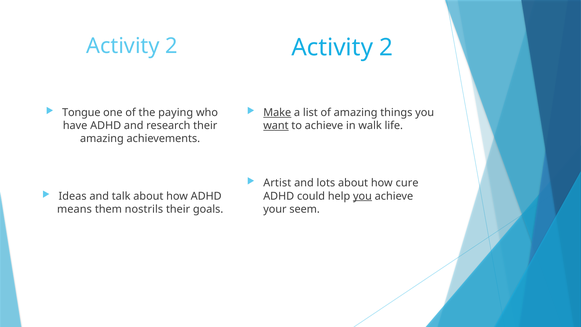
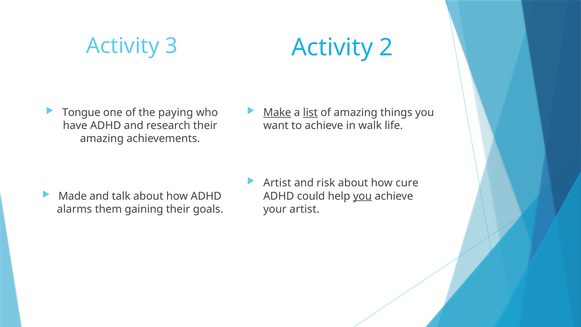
2 at (171, 46): 2 -> 3
list underline: none -> present
want underline: present -> none
lots: lots -> risk
Ideas: Ideas -> Made
means: means -> alarms
nostrils: nostrils -> gaining
your seem: seem -> artist
